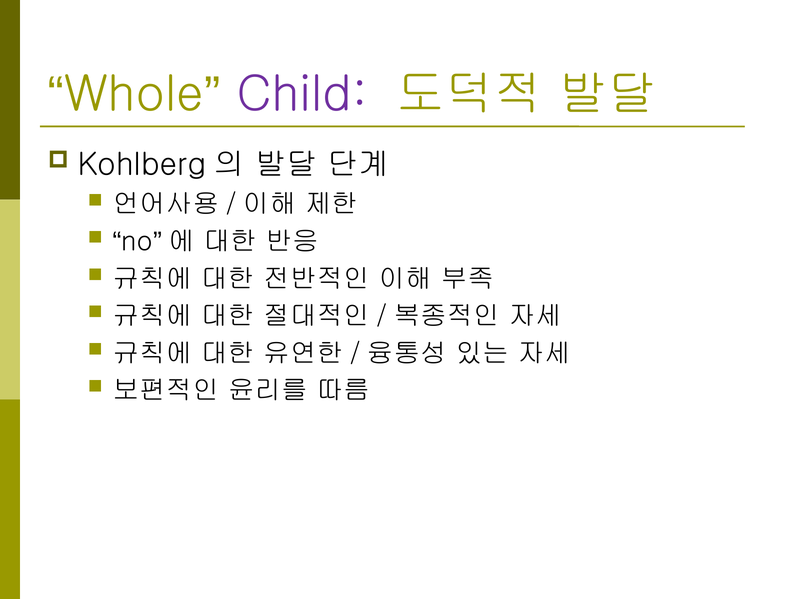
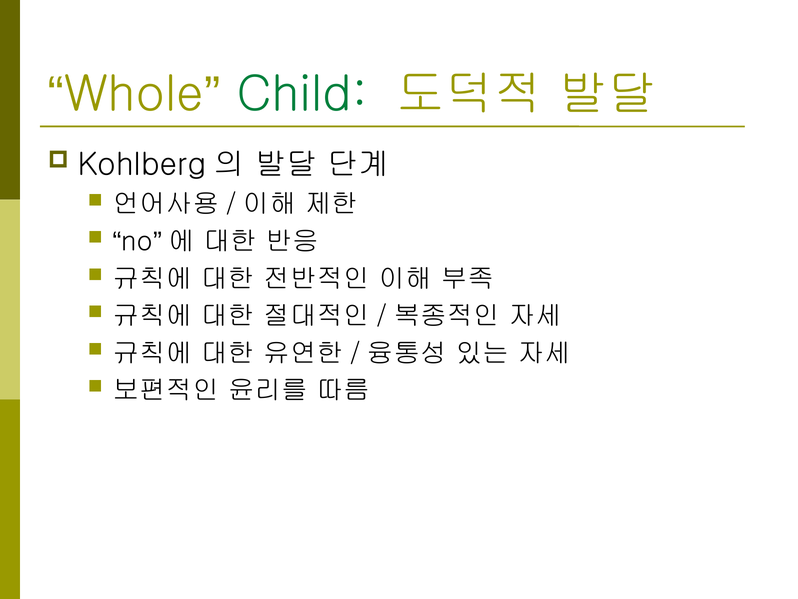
Child colour: purple -> green
